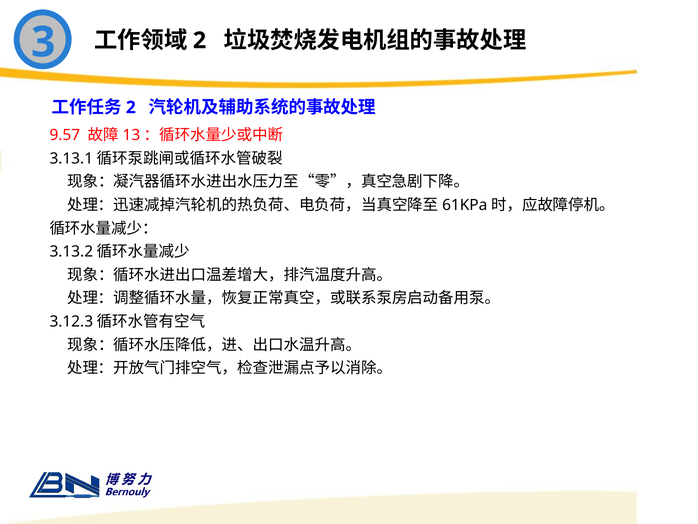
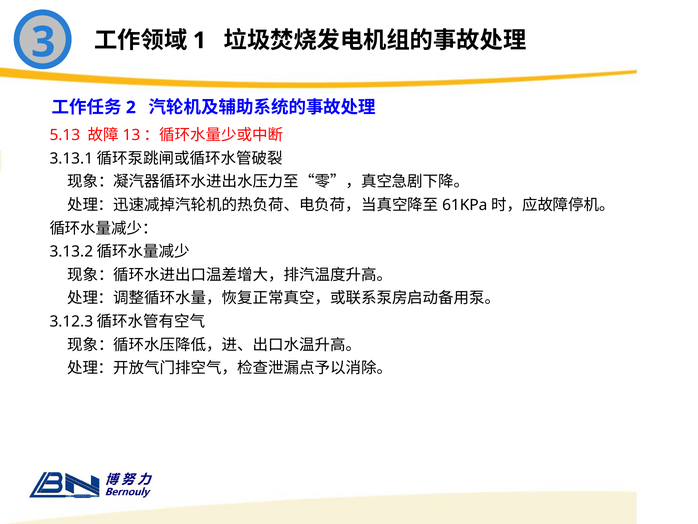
2 at (200, 40): 2 -> 1
9.57: 9.57 -> 5.13
